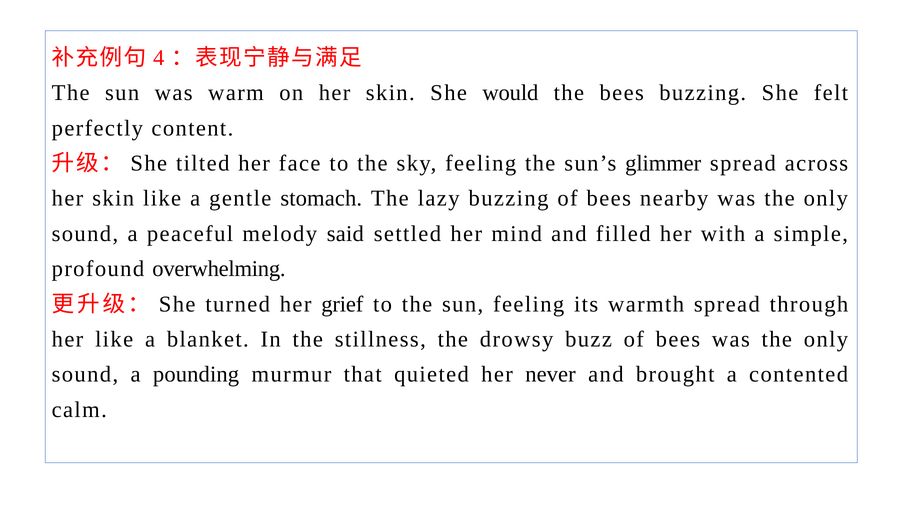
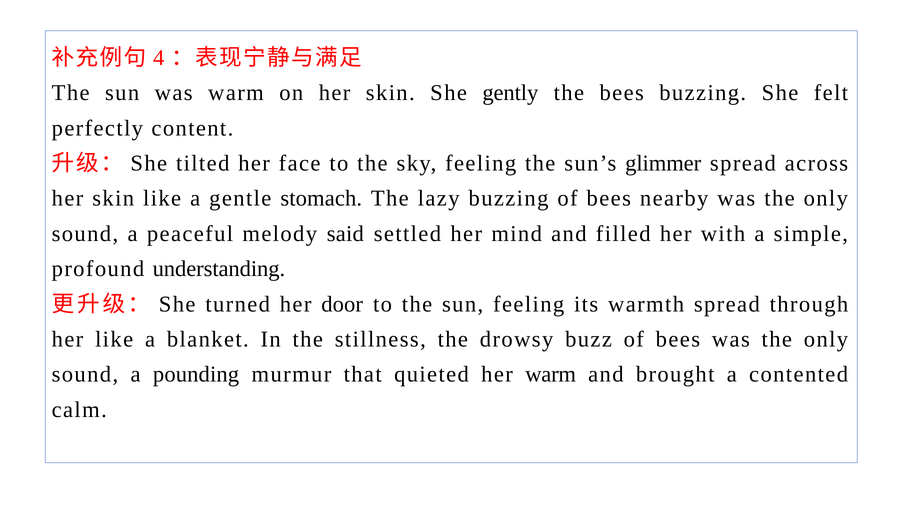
would: would -> gently
overwhelming: overwhelming -> understanding
grief: grief -> door
her never: never -> warm
